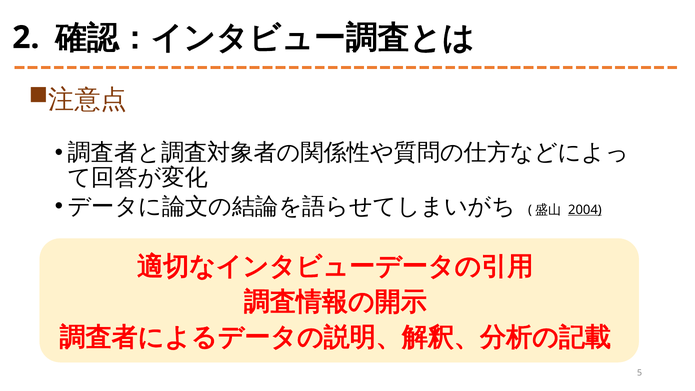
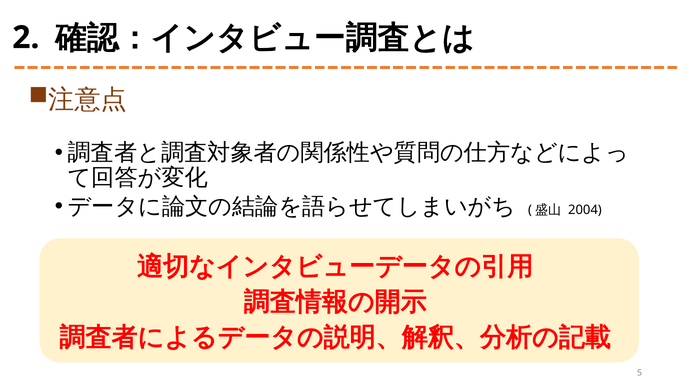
2004 underline: present -> none
